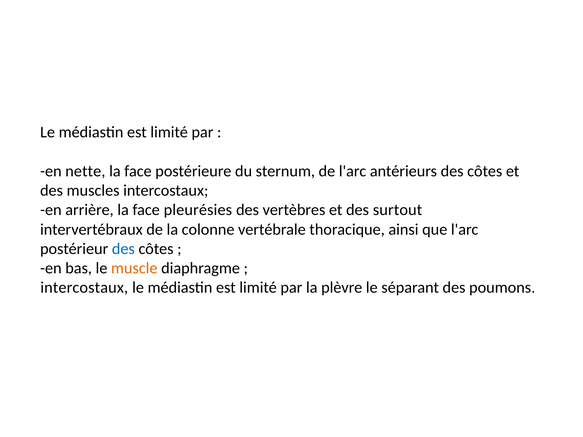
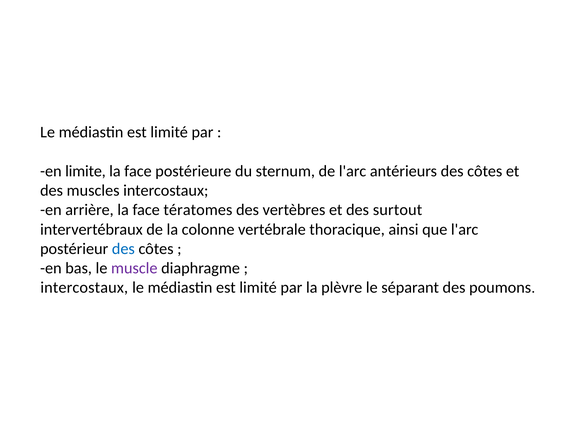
nette: nette -> limite
pleurésies: pleurésies -> tératomes
muscle colour: orange -> purple
